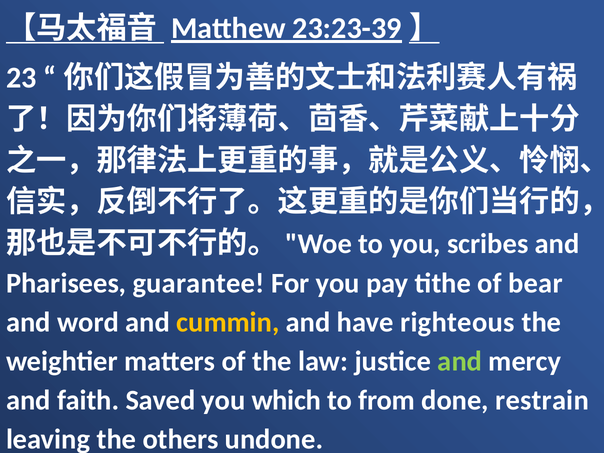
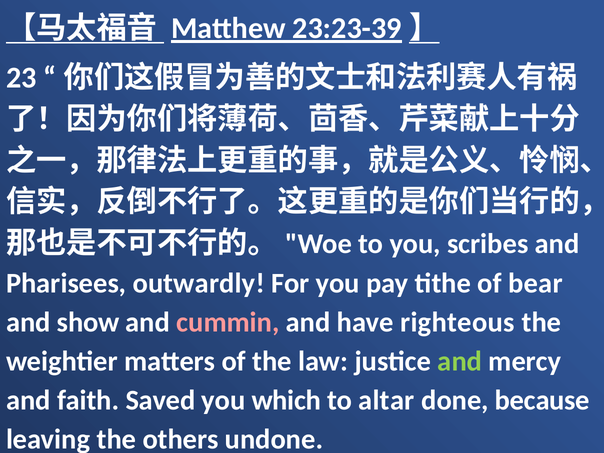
guarantee: guarantee -> outwardly
word: word -> show
cummin colour: yellow -> pink
from: from -> altar
restrain: restrain -> because
